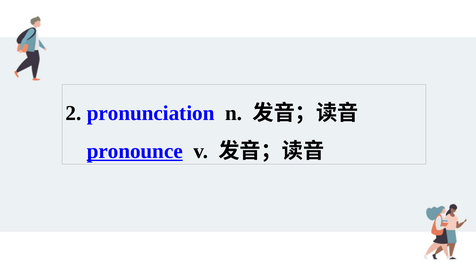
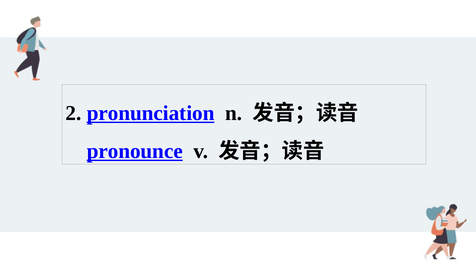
pronunciation underline: none -> present
